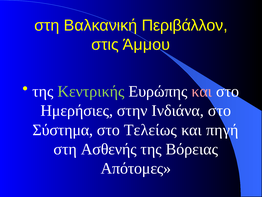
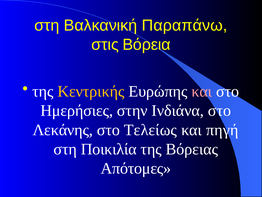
Περιβάλλον: Περιβάλλον -> Παραπάνω
Άμμου: Άμμου -> Βόρεια
Κεντρικής colour: light green -> yellow
Σύστημα: Σύστημα -> Λεκάνης
Ασθενής: Ασθενής -> Ποικιλία
